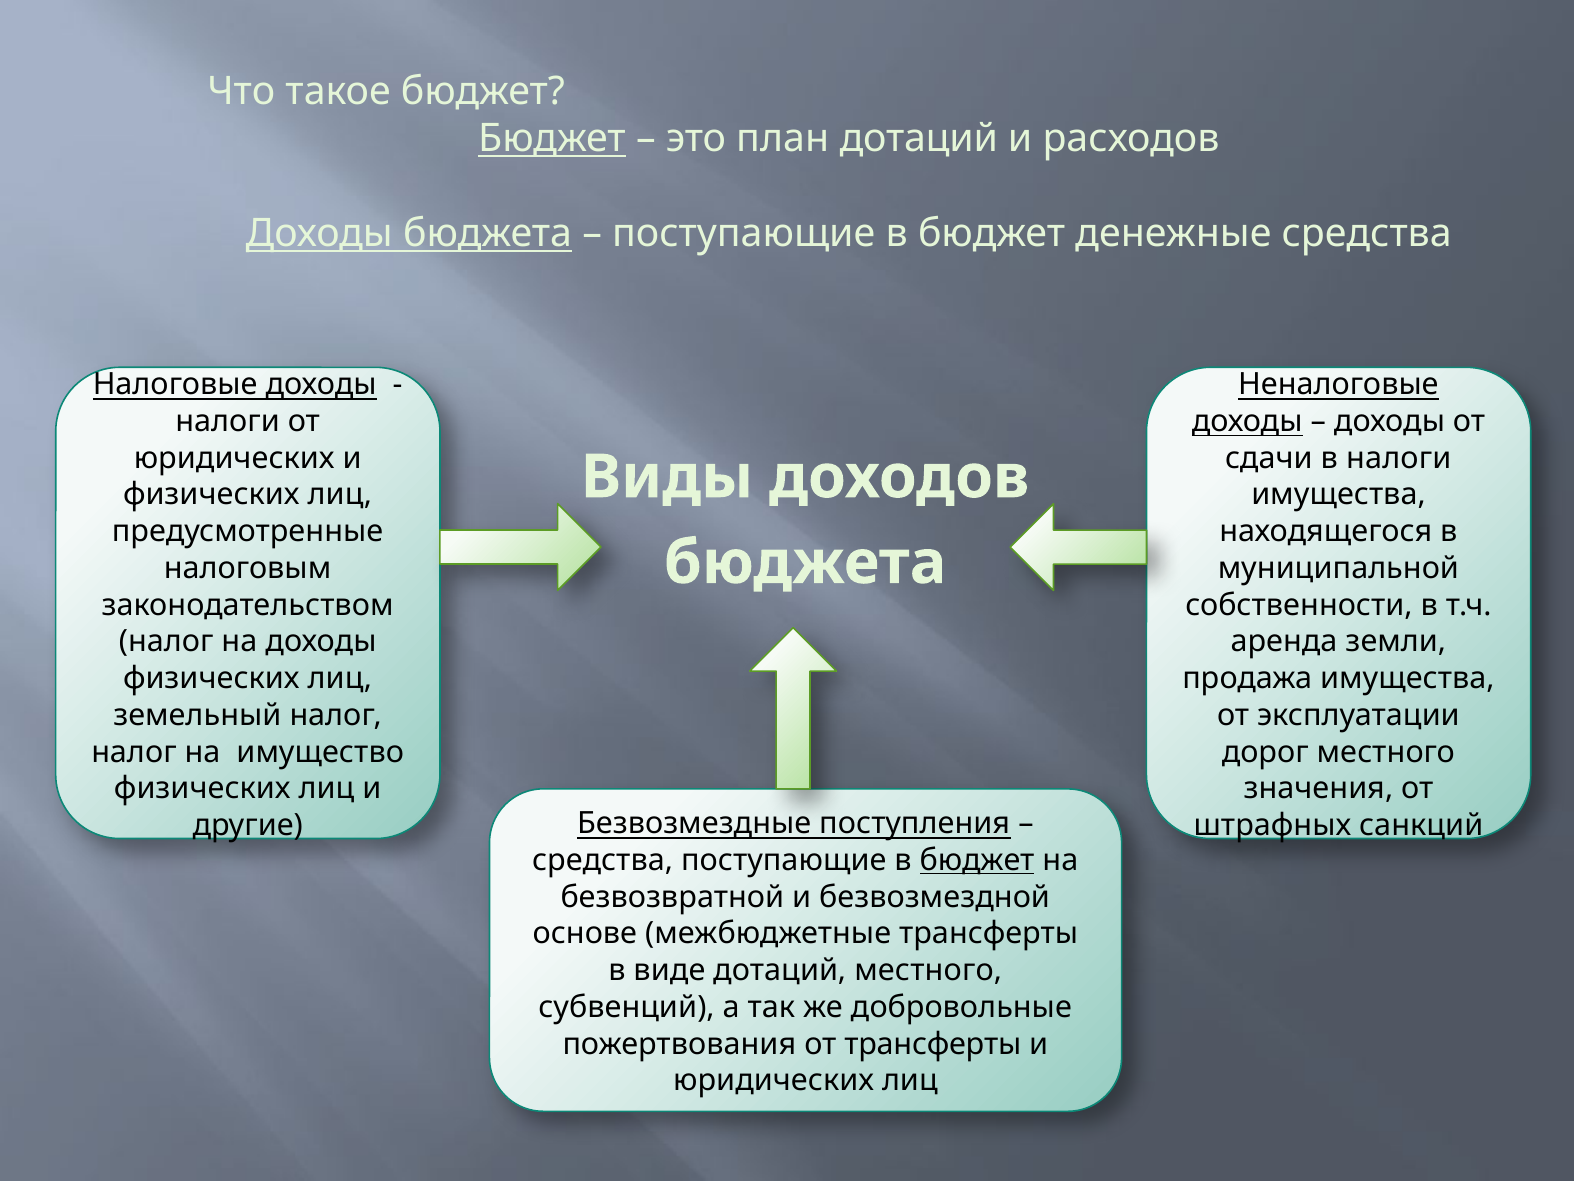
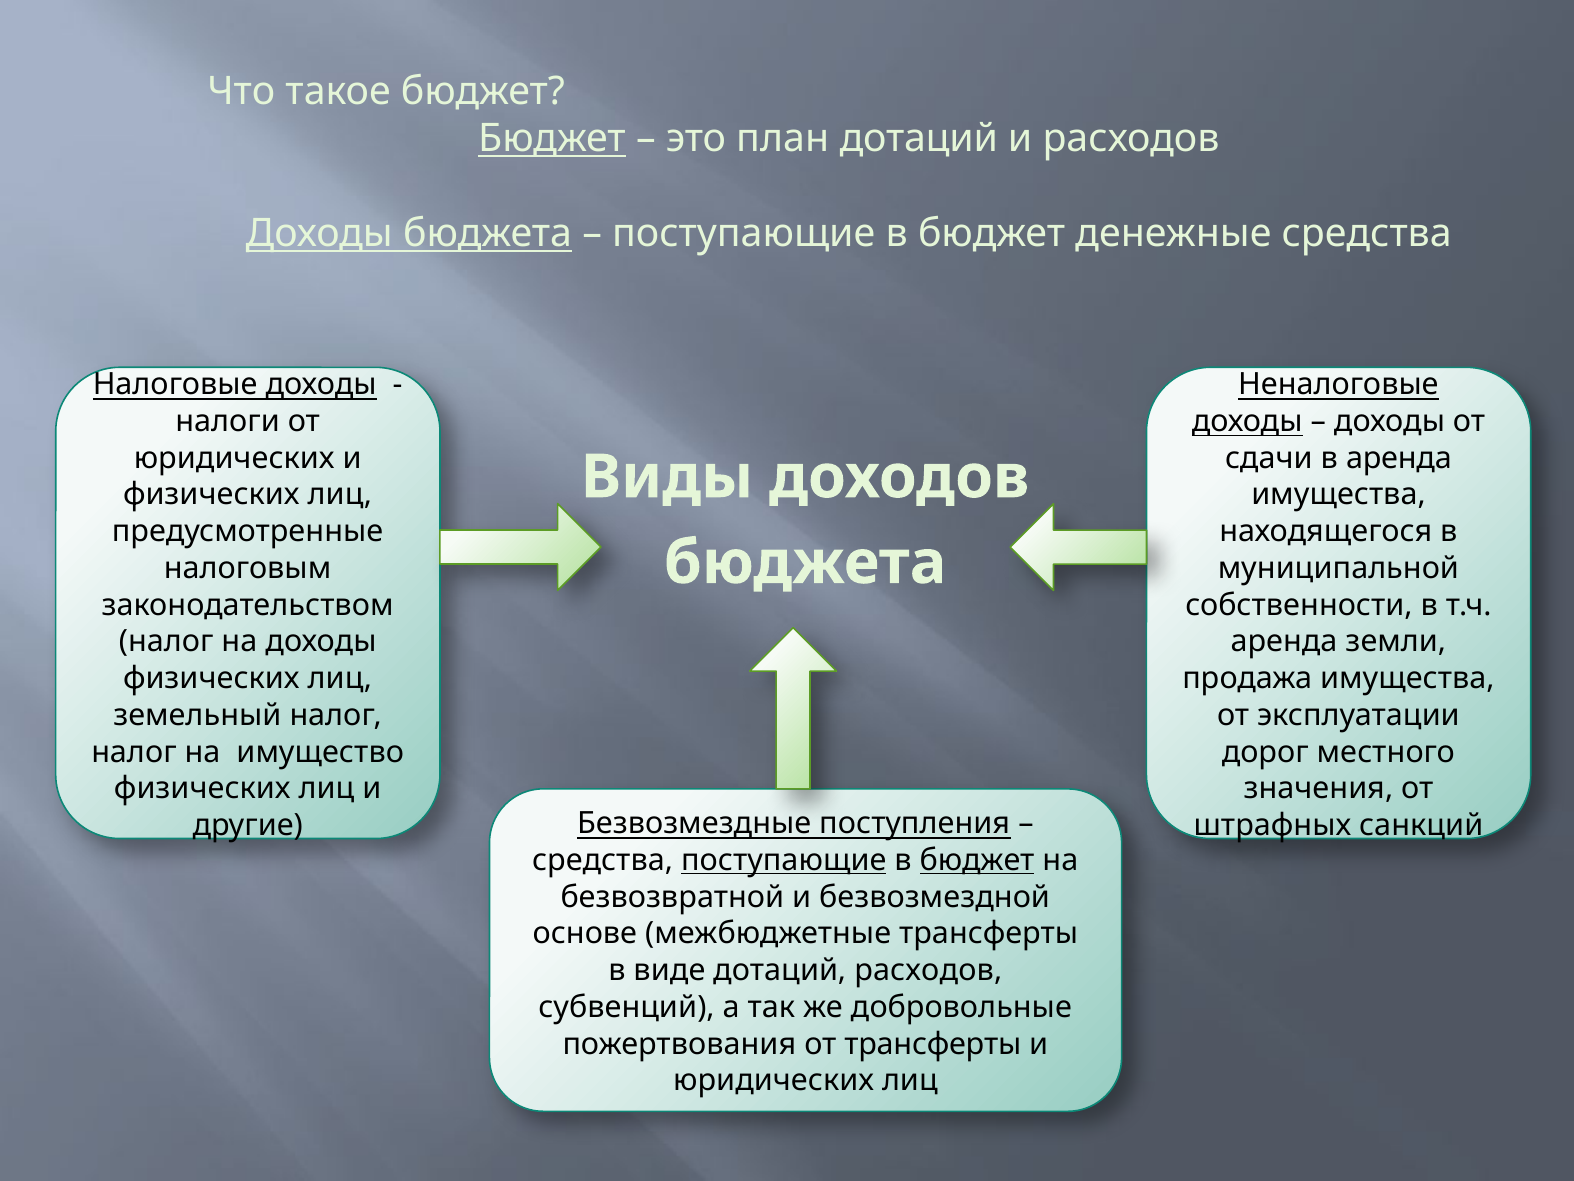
в налоги: налоги -> аренда
поступающие at (784, 860) underline: none -> present
дотаций местного: местного -> расходов
